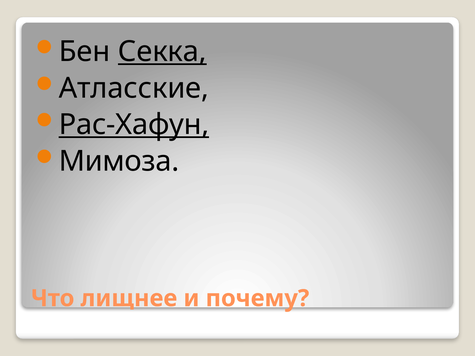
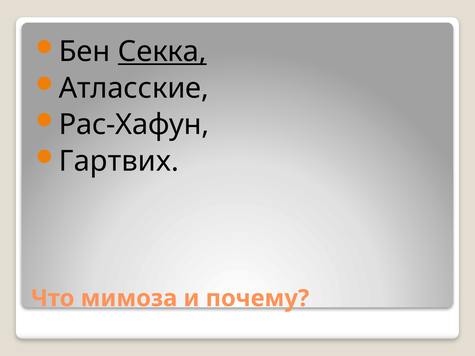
Рас-Хафун underline: present -> none
Мимоза: Мимоза -> Гартвих
лищнее: лищнее -> мимоза
